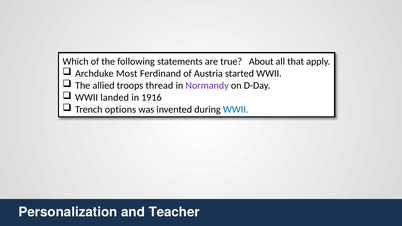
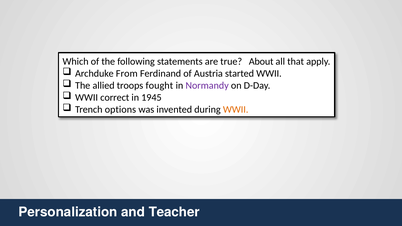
Most: Most -> From
thread: thread -> fought
landed: landed -> correct
1916: 1916 -> 1945
WWII at (236, 110) colour: blue -> orange
